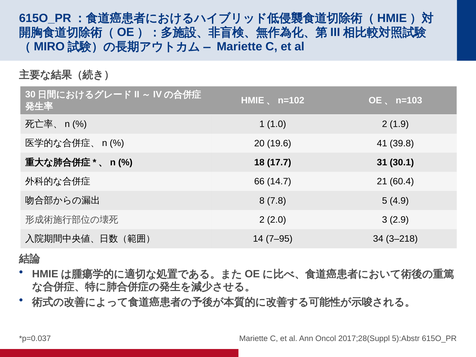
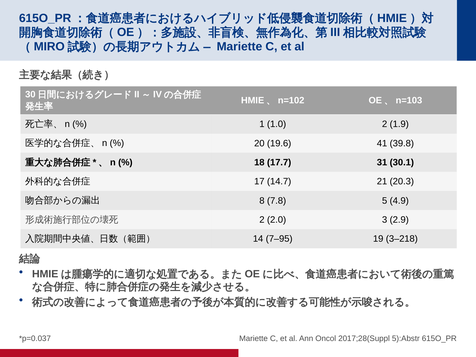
66: 66 -> 17
60.4: 60.4 -> 20.3
34: 34 -> 19
